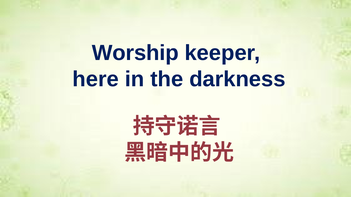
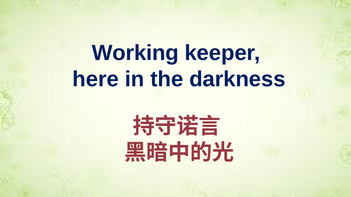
Worship: Worship -> Working
